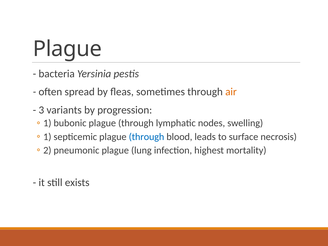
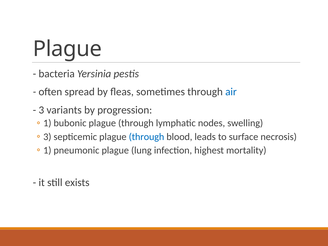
air colour: orange -> blue
1 at (47, 137): 1 -> 3
2 at (47, 150): 2 -> 1
